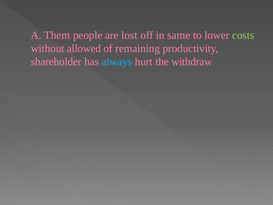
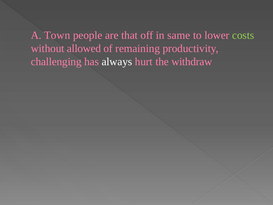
Them: Them -> Town
lost: lost -> that
shareholder: shareholder -> challenging
always colour: light blue -> white
